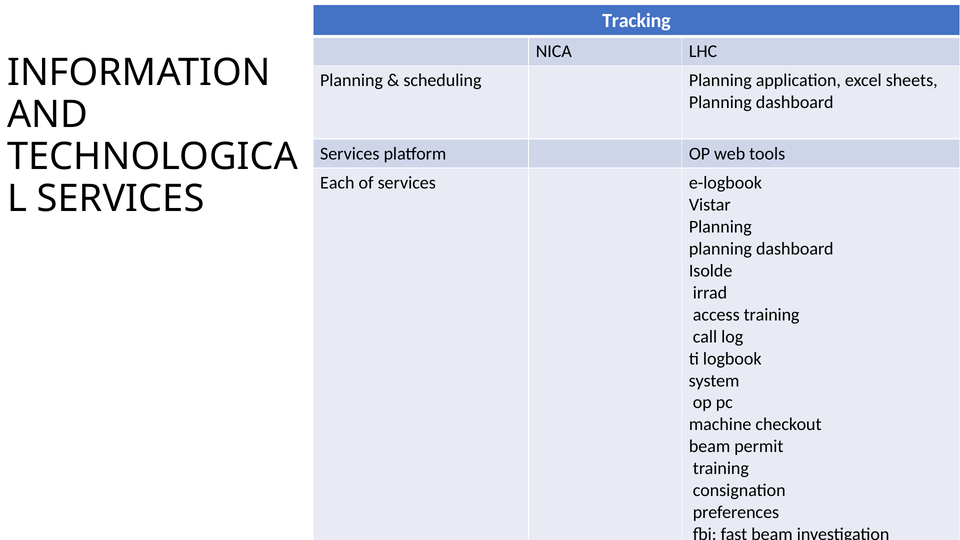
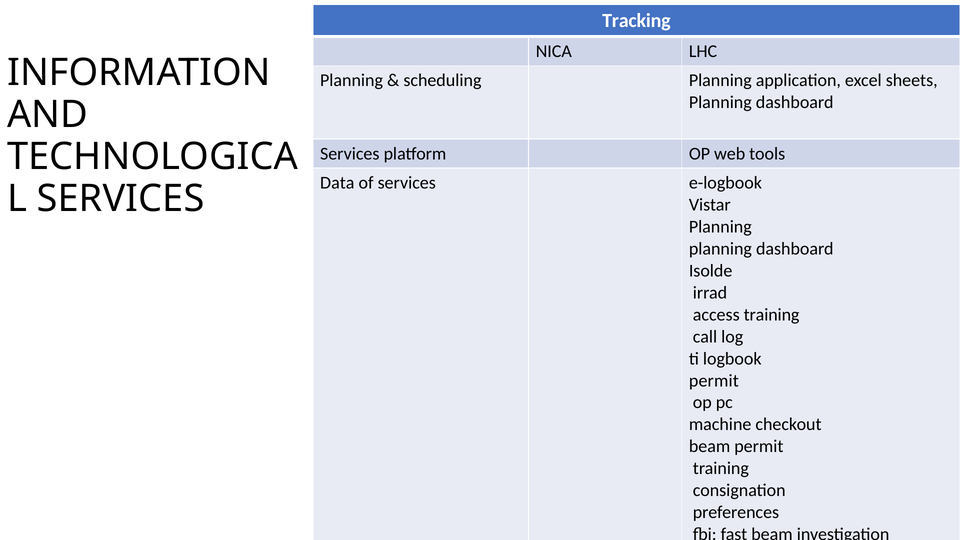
Each: Each -> Data
system at (714, 381): system -> permit
